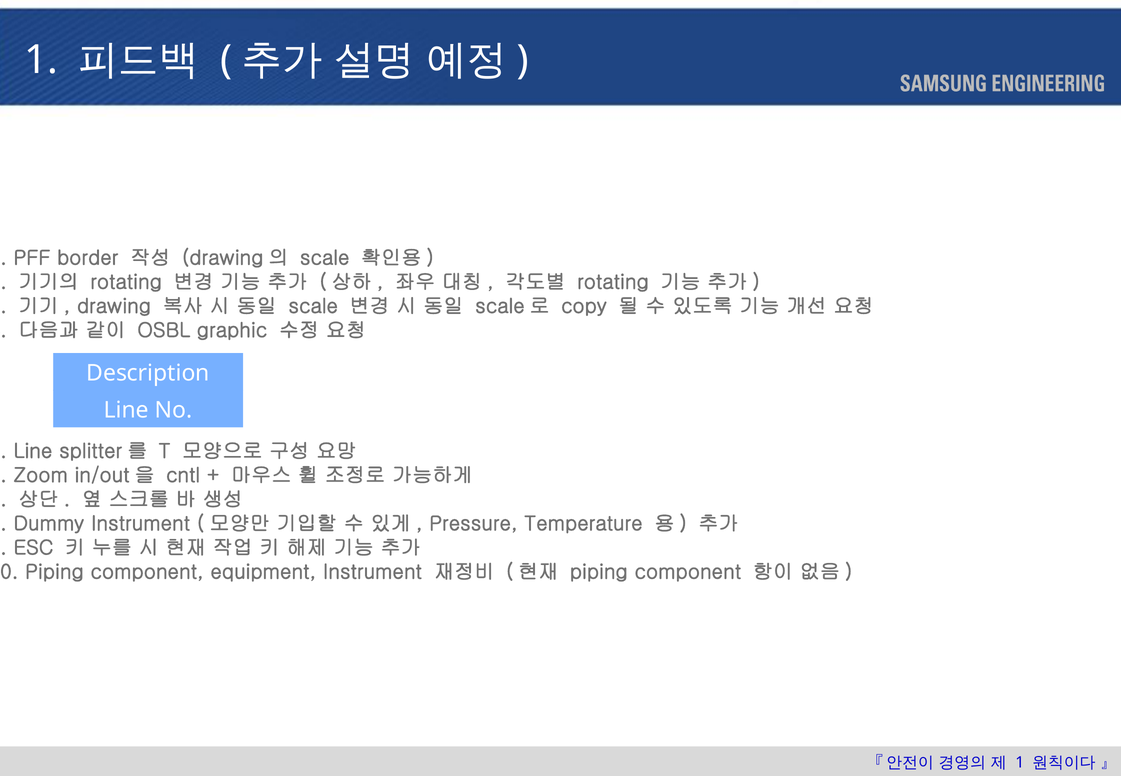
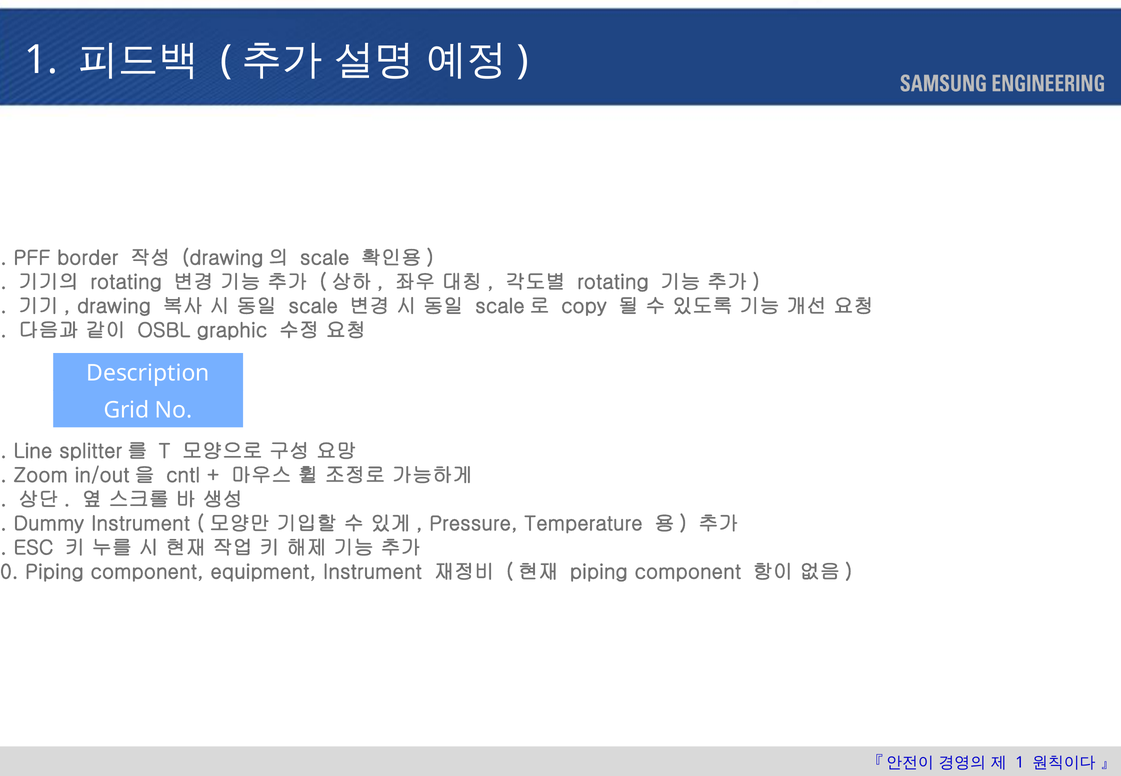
Line at (126, 410): Line -> Grid
